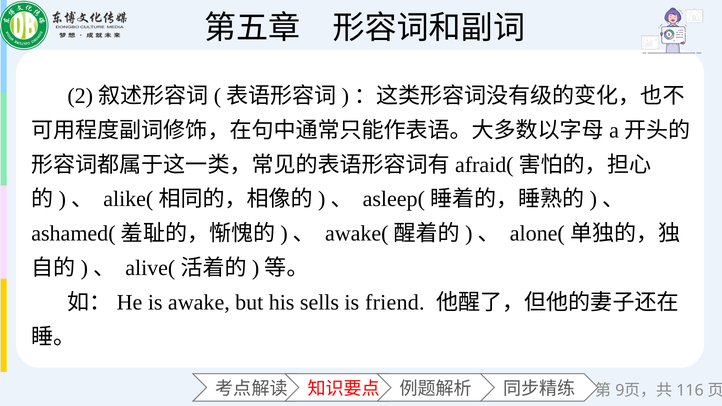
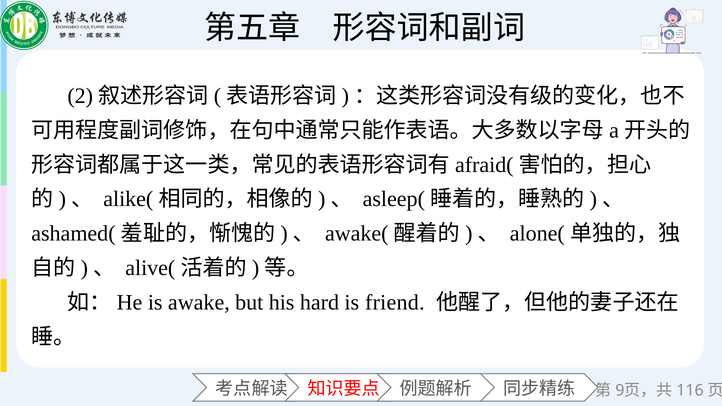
sells: sells -> hard
